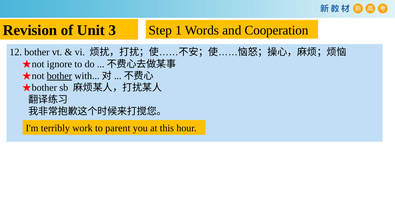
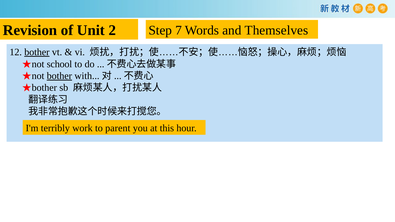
3: 3 -> 2
1: 1 -> 7
Cooperation: Cooperation -> Themselves
bother at (37, 52) underline: none -> present
ignore: ignore -> school
